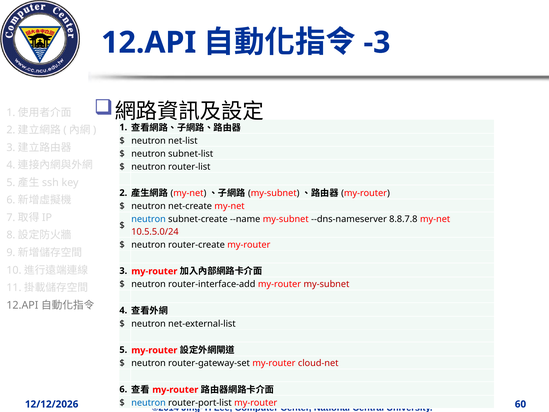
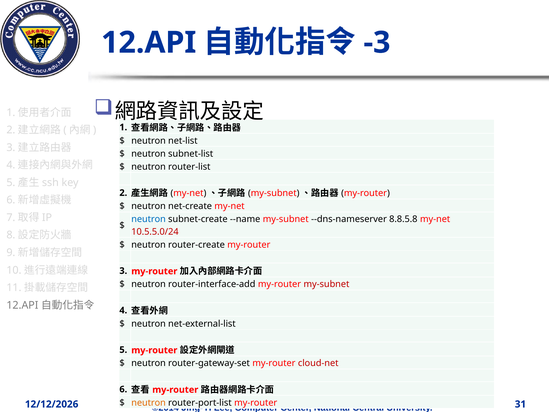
8.8.7.8: 8.8.7.8 -> 8.8.5.8
neutron at (149, 403) colour: blue -> orange
60: 60 -> 31
